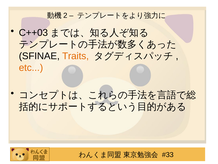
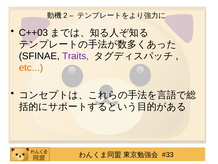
Traits colour: orange -> purple
